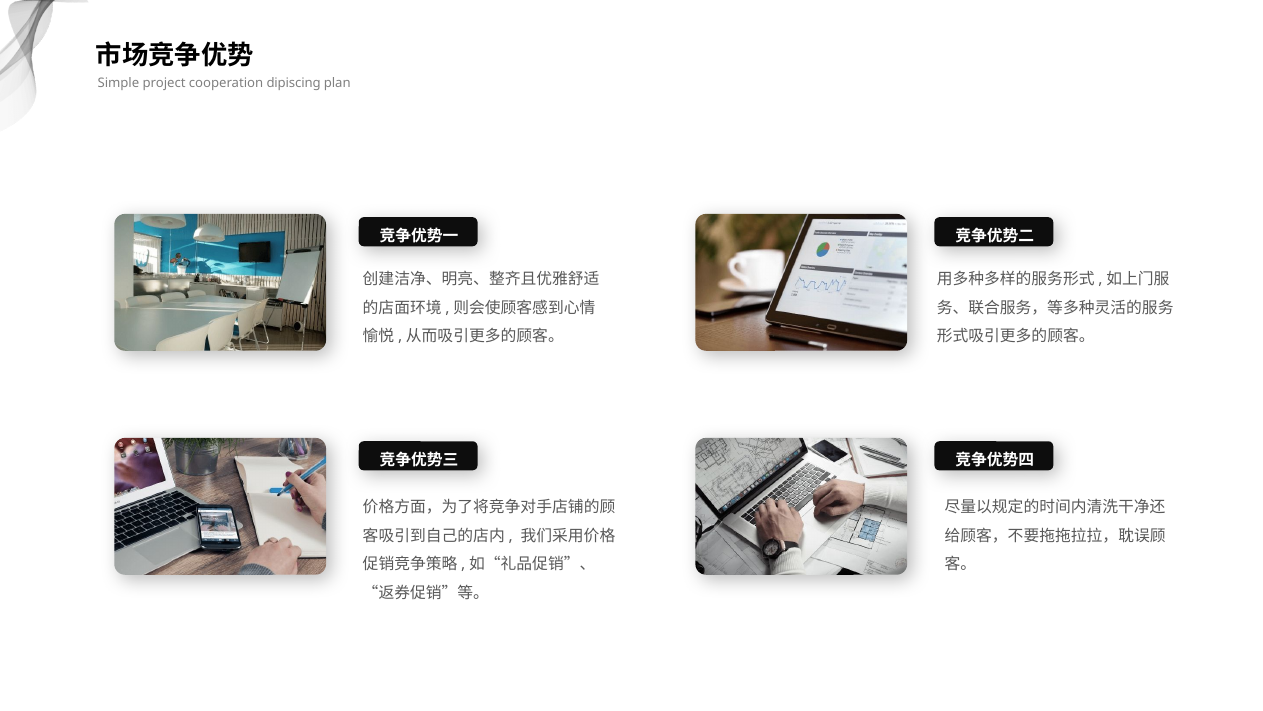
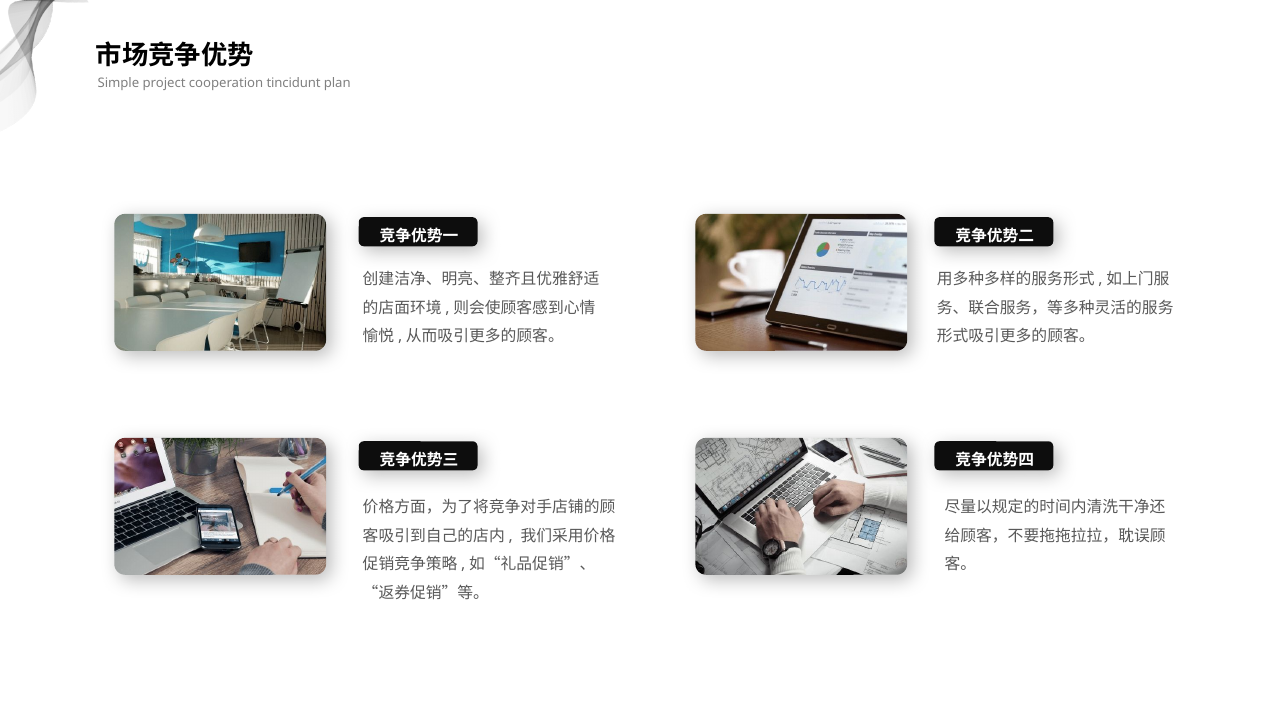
dipiscing: dipiscing -> tincidunt
